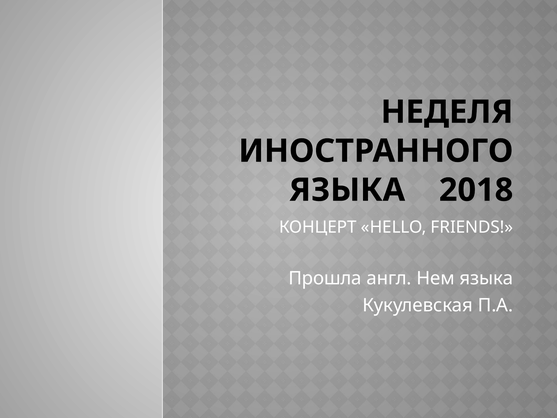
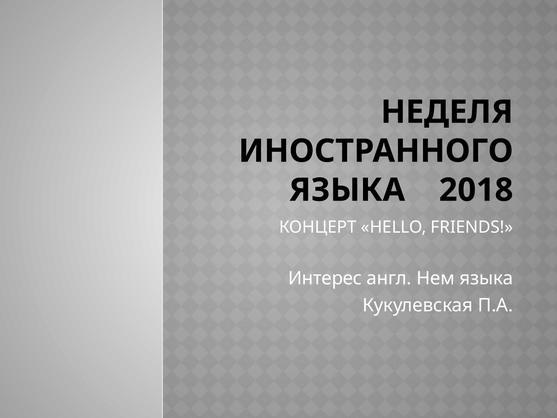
Прошла: Прошла -> Интерес
